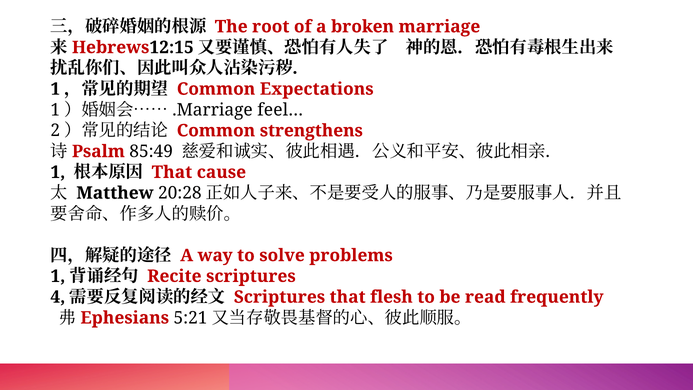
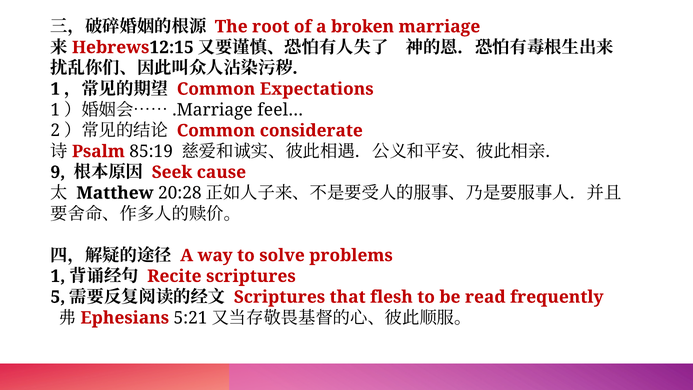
strengthens: strengthens -> considerate
85:49: 85:49 -> 85:19
1 at (58, 172): 1 -> 9
That at (172, 172): That -> Seek
4: 4 -> 5
